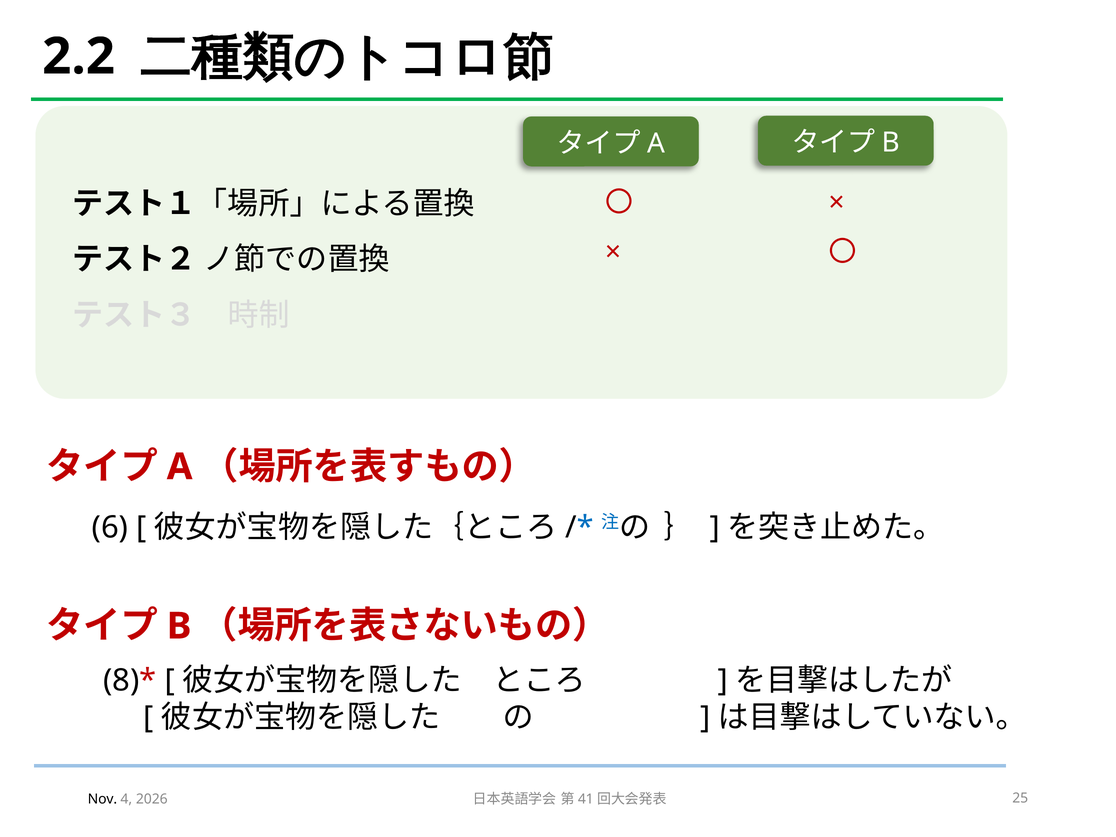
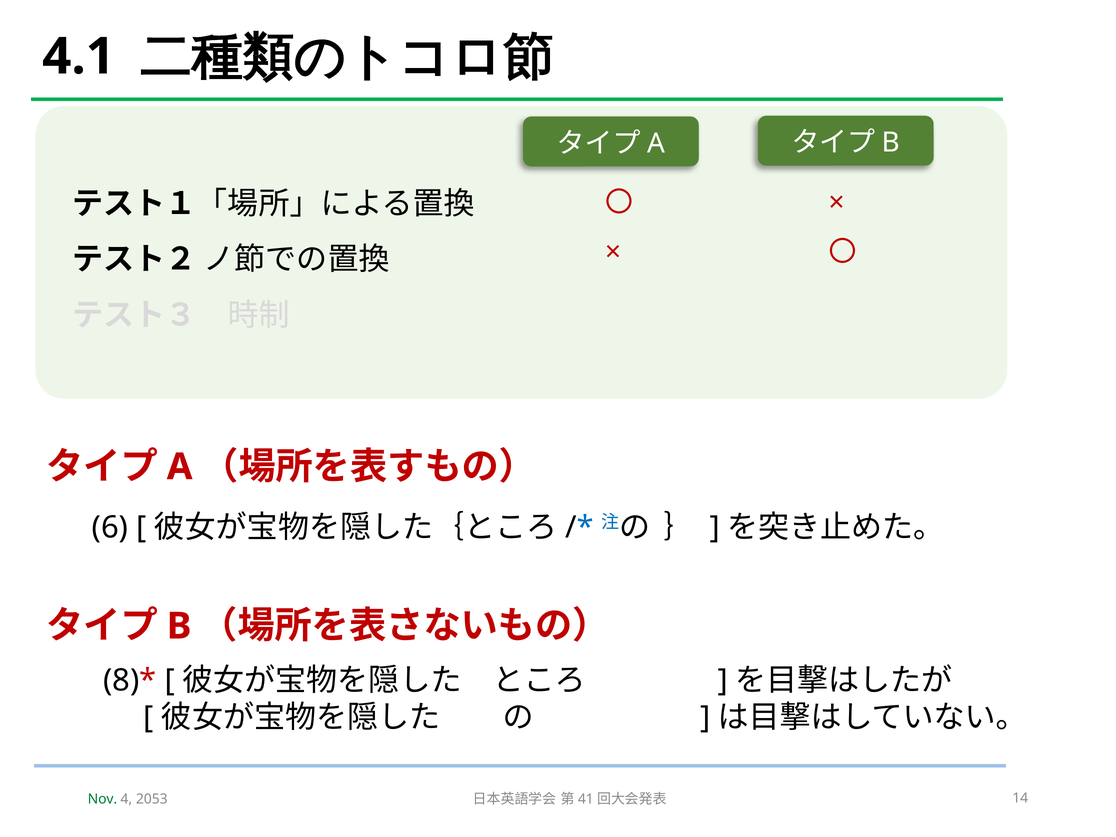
2.2: 2.2 -> 4.1
Nov colour: black -> green
2026: 2026 -> 2053
25: 25 -> 14
